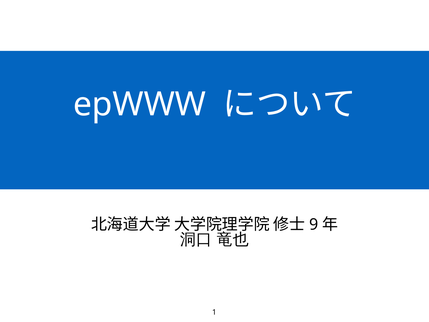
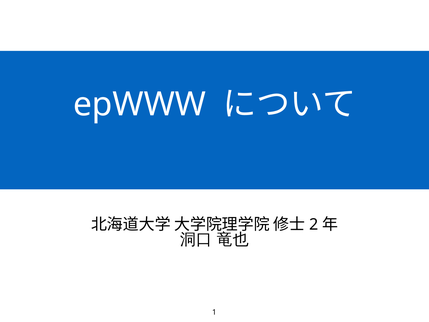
9: 9 -> 2
